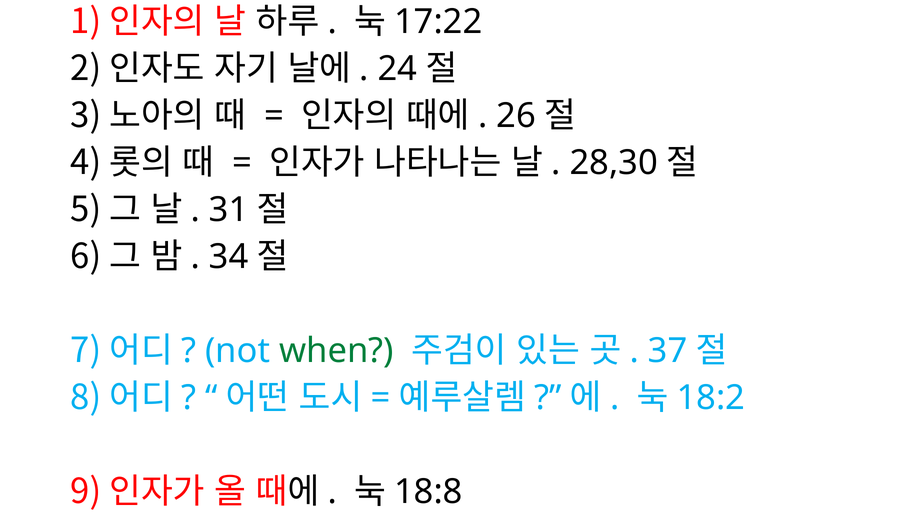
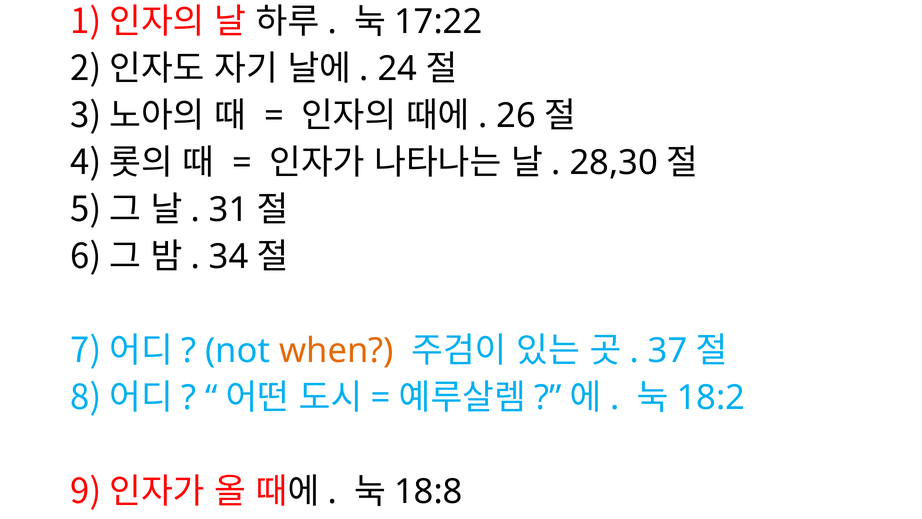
when colour: green -> orange
